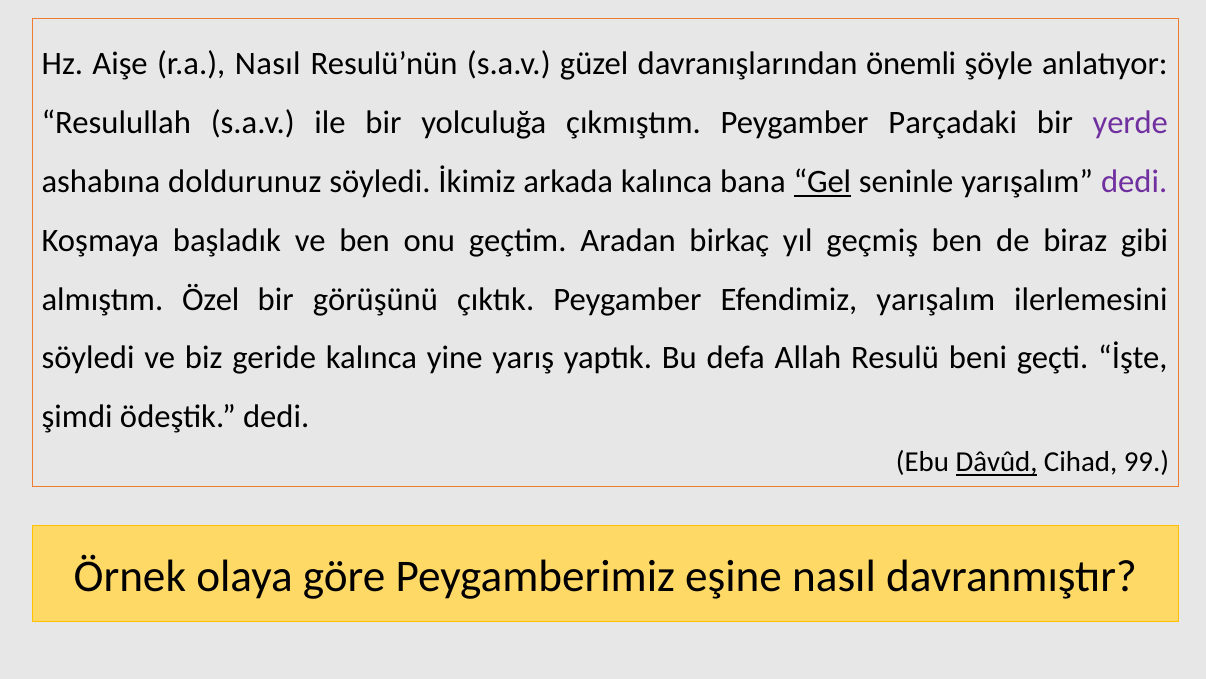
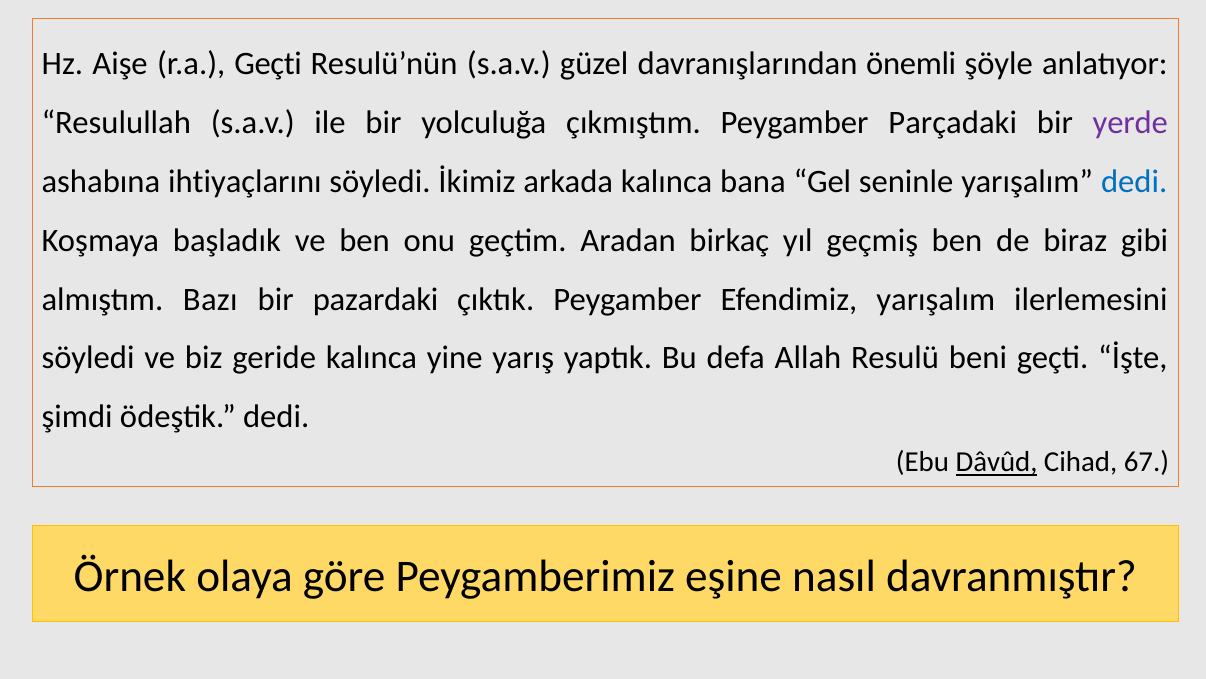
r.a Nasıl: Nasıl -> Geçti
doldurunuz: doldurunuz -> ihtiyaçlarını
Gel underline: present -> none
dedi at (1134, 182) colour: purple -> blue
Özel: Özel -> Bazı
görüşünü: görüşünü -> pazardaki
99: 99 -> 67
